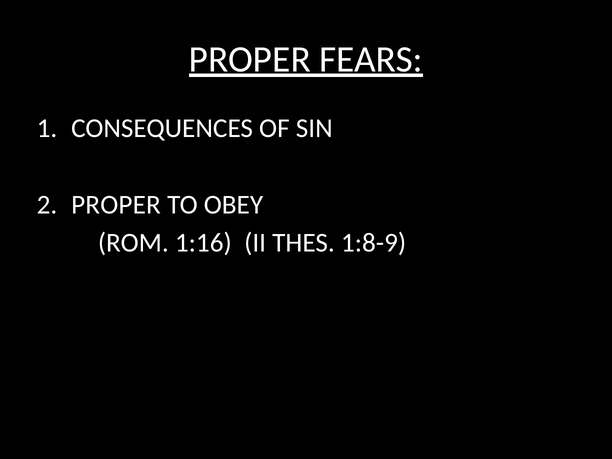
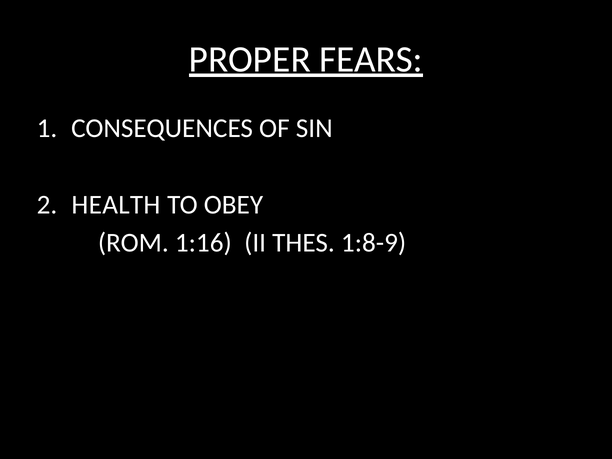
PROPER at (116, 205): PROPER -> HEALTH
